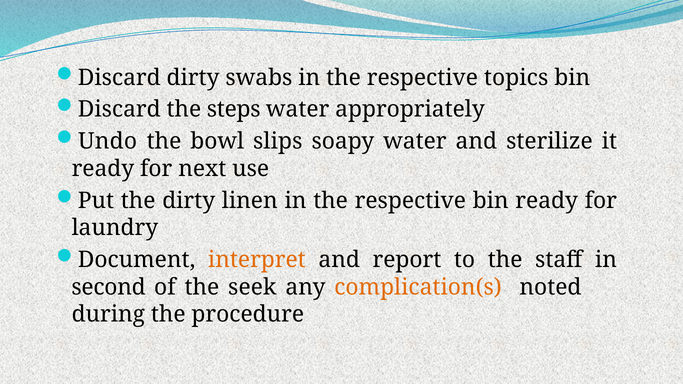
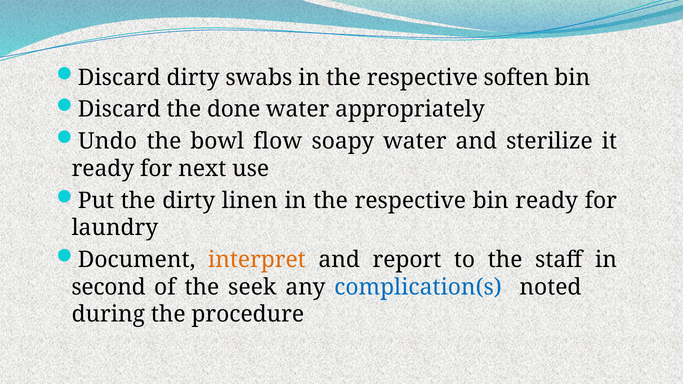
topics: topics -> soften
steps: steps -> done
slips: slips -> flow
complication(s colour: orange -> blue
